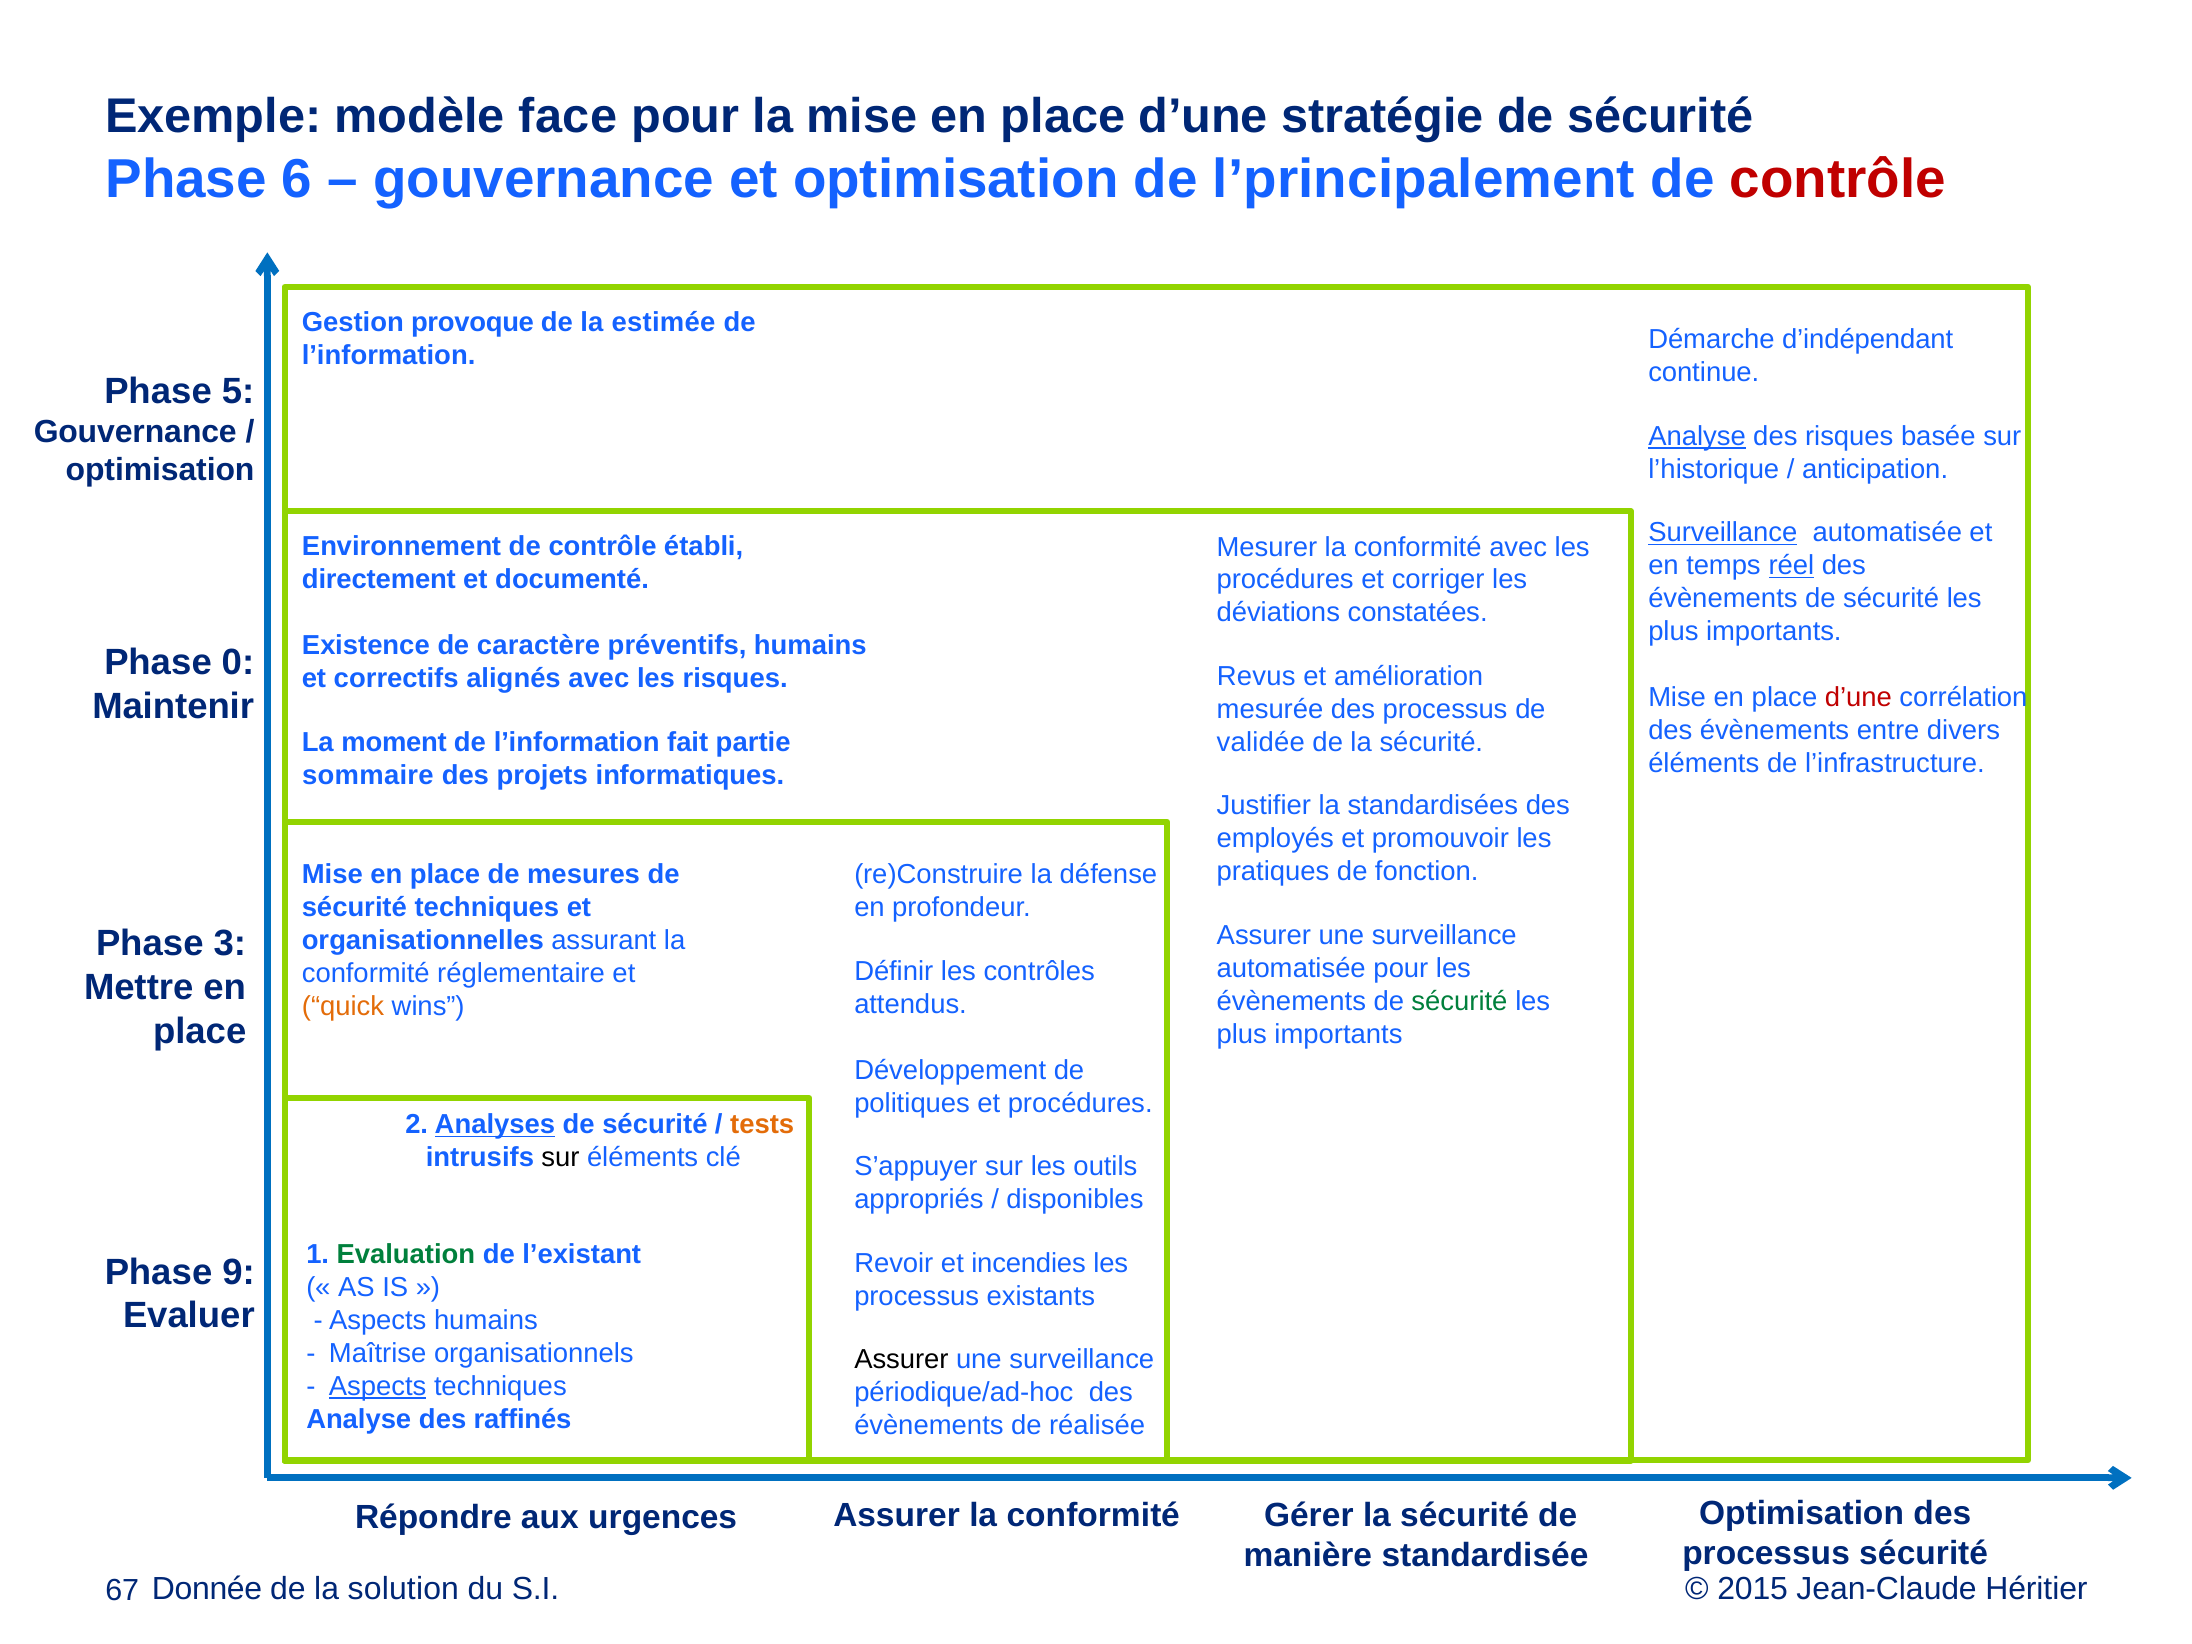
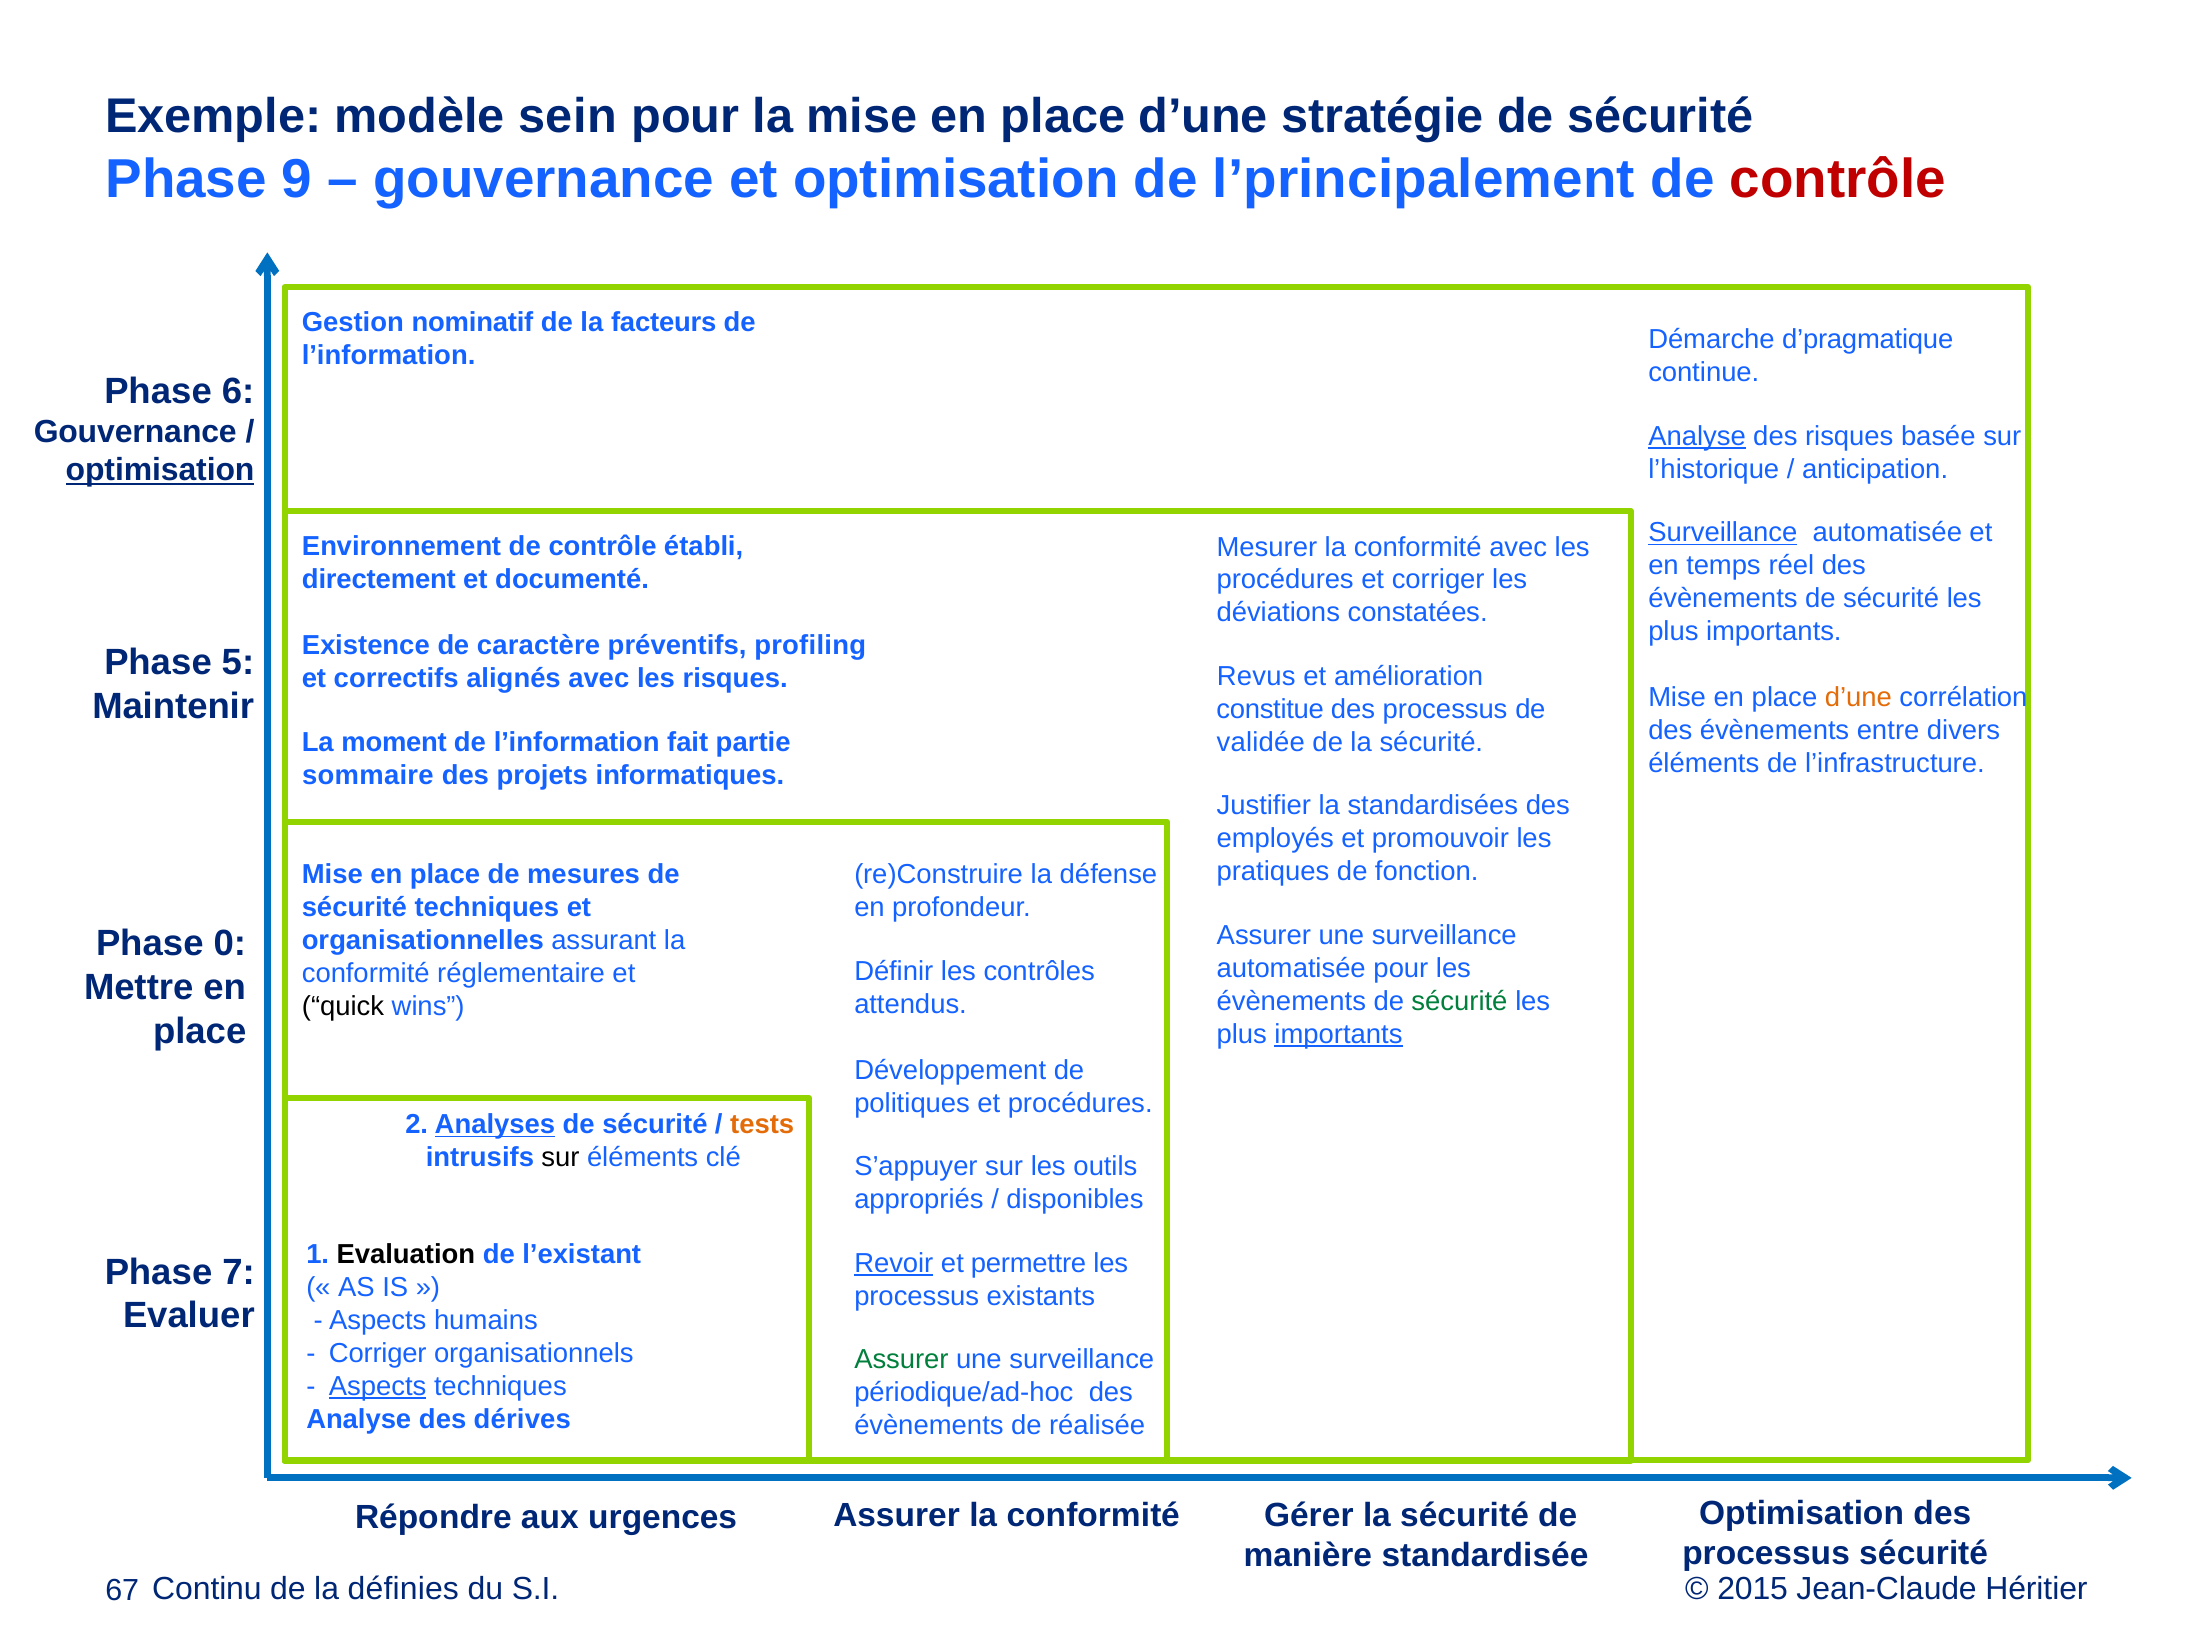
face: face -> sein
6: 6 -> 9
provoque: provoque -> nominatif
estimée: estimée -> facteurs
d’indépendant: d’indépendant -> d’pragmatique
5: 5 -> 6
optimisation at (160, 470) underline: none -> present
réel underline: present -> none
préventifs humains: humains -> profiling
0: 0 -> 5
d’une at (1858, 697) colour: red -> orange
mesurée: mesurée -> constitue
3: 3 -> 0
quick colour: orange -> black
importants at (1338, 1034) underline: none -> present
Evaluation colour: green -> black
Revoir underline: none -> present
incendies: incendies -> permettre
9: 9 -> 7
Maîtrise at (378, 1354): Maîtrise -> Corriger
Assurer at (901, 1359) colour: black -> green
raffinés: raffinés -> dérives
Donnée: Donnée -> Continu
solution: solution -> définies
